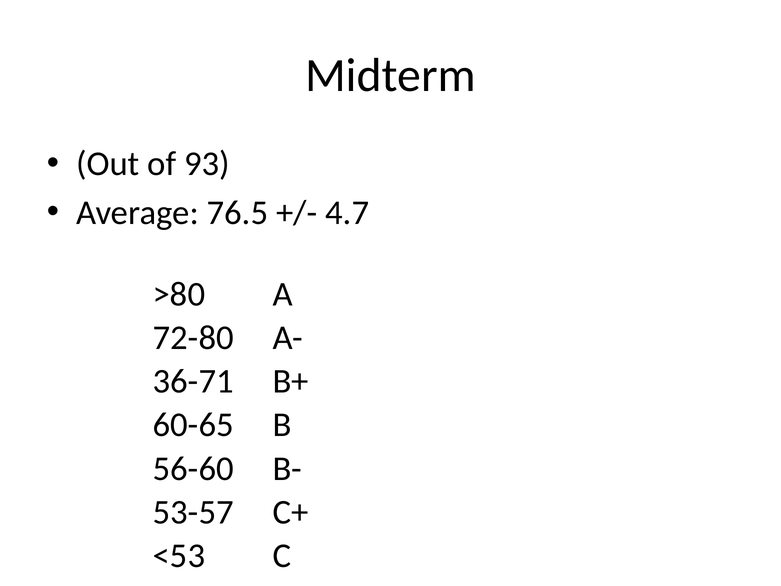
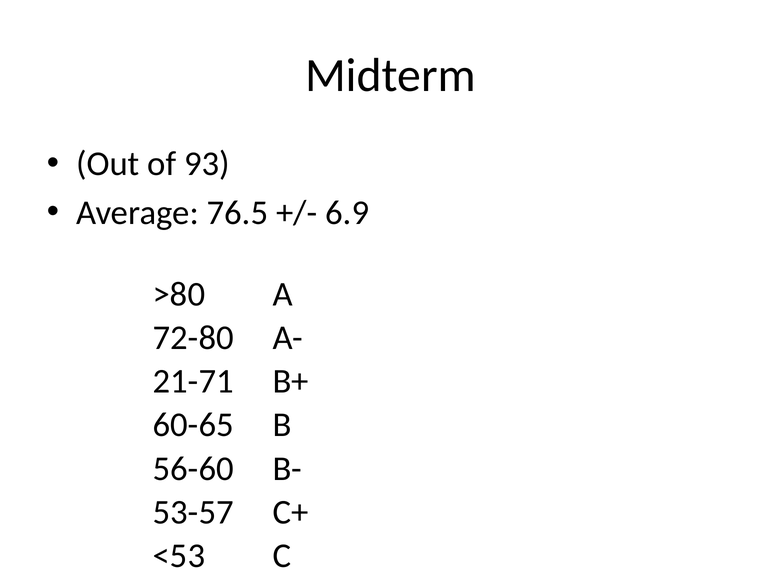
4.7: 4.7 -> 6.9
36-71: 36-71 -> 21-71
